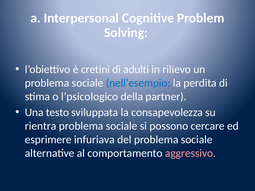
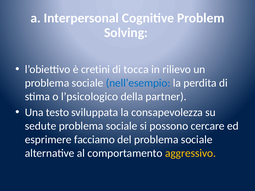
adulti: adulti -> tocca
rientra: rientra -> sedute
infuriava: infuriava -> facciamo
aggressivo colour: pink -> yellow
